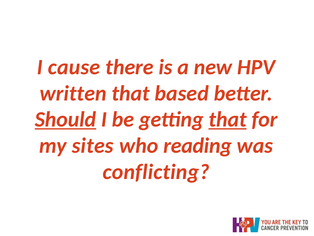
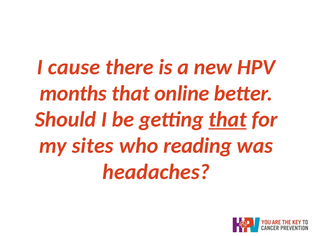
written: written -> months
based: based -> online
Should underline: present -> none
conflicting: conflicting -> headaches
